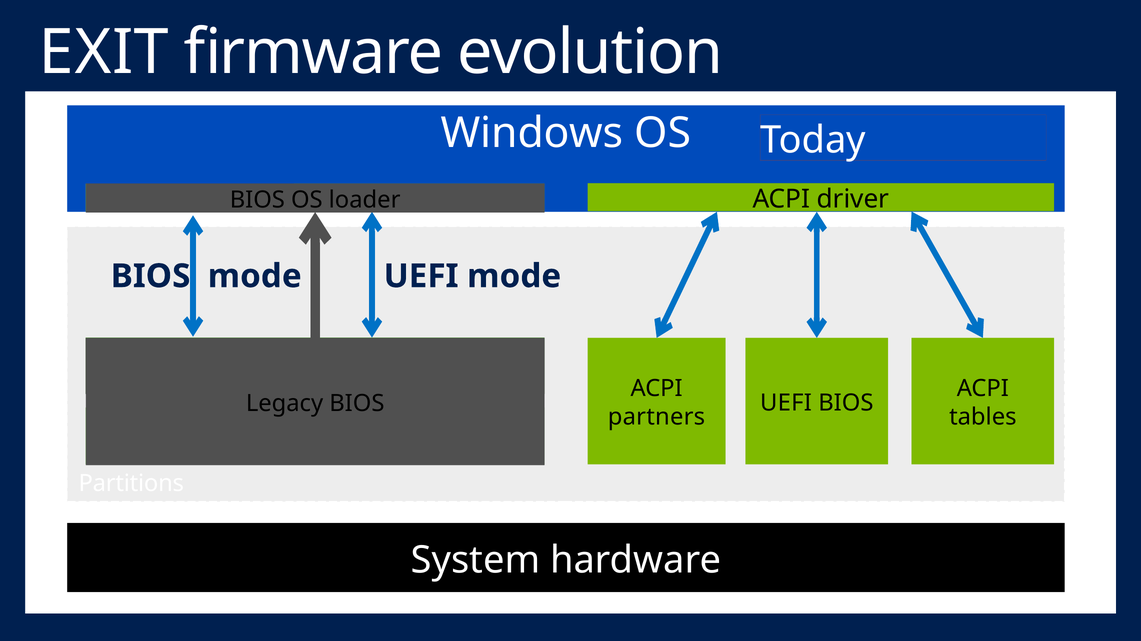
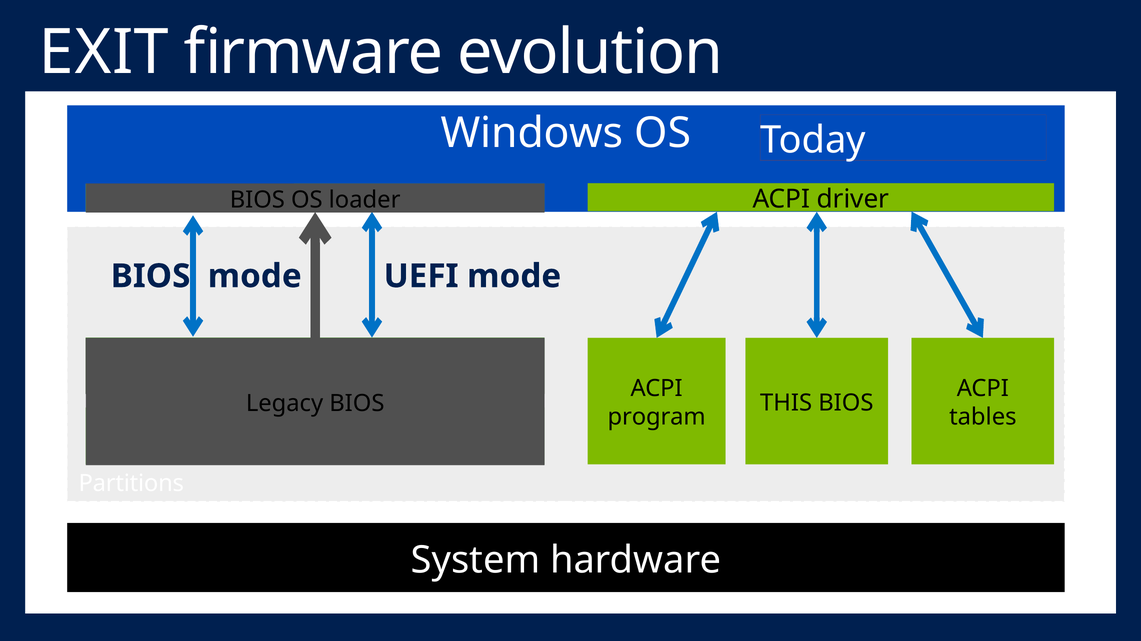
UEFI at (786, 403): UEFI -> THIS
partners: partners -> program
